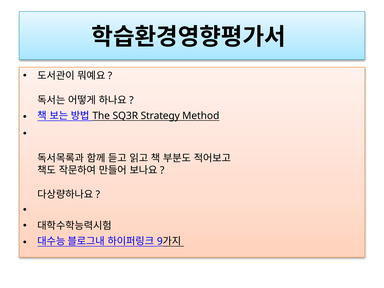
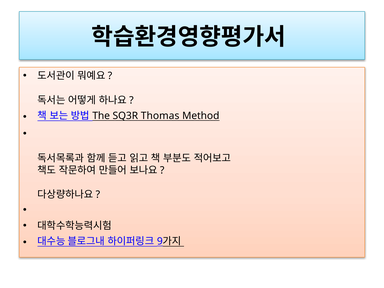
Strategy: Strategy -> Thomas
